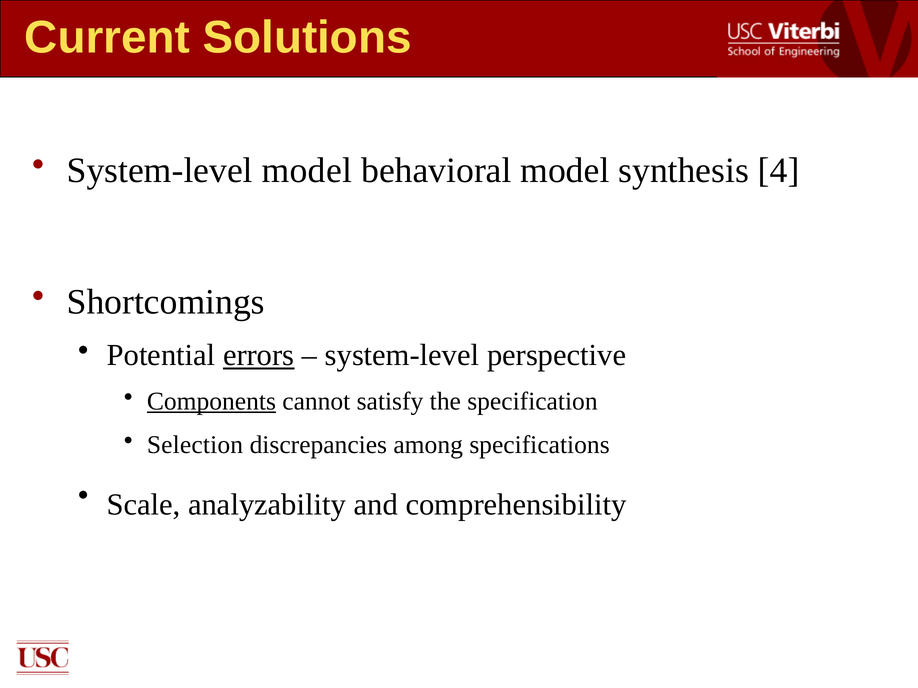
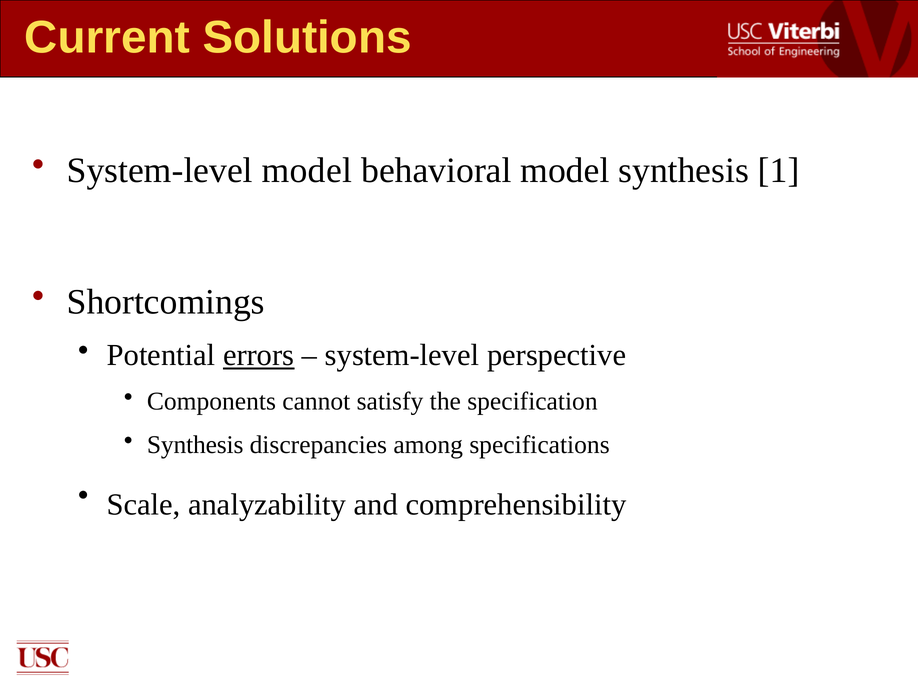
4: 4 -> 1
Components underline: present -> none
Selection at (195, 445): Selection -> Synthesis
